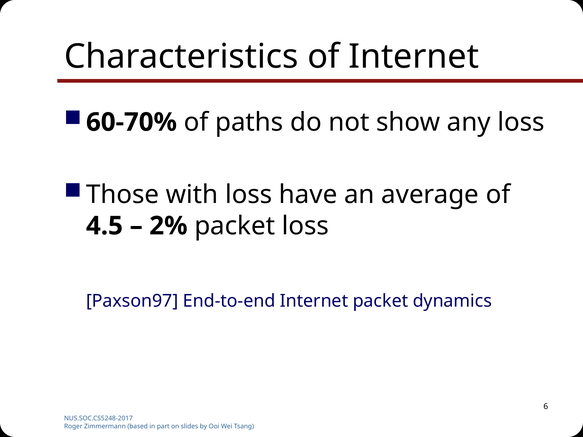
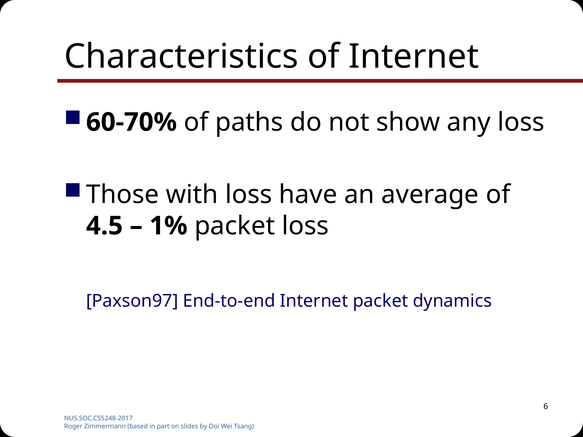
2%: 2% -> 1%
